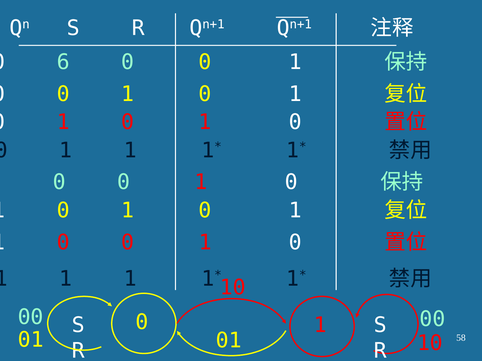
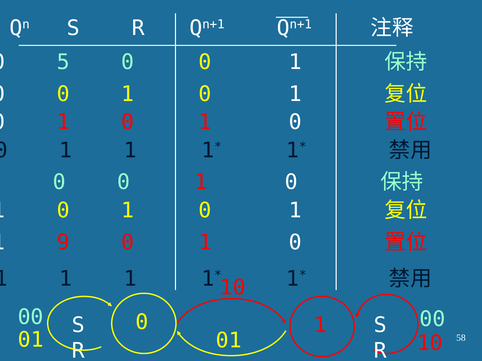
6: 6 -> 5
0 at (63, 243): 0 -> 9
